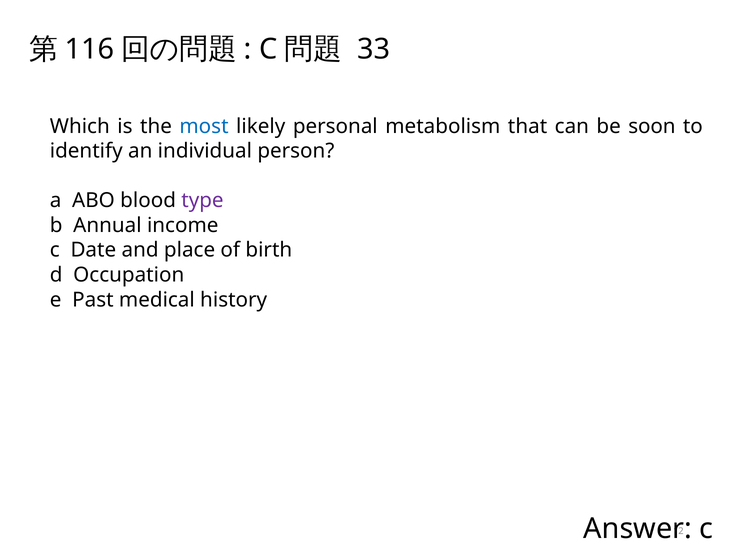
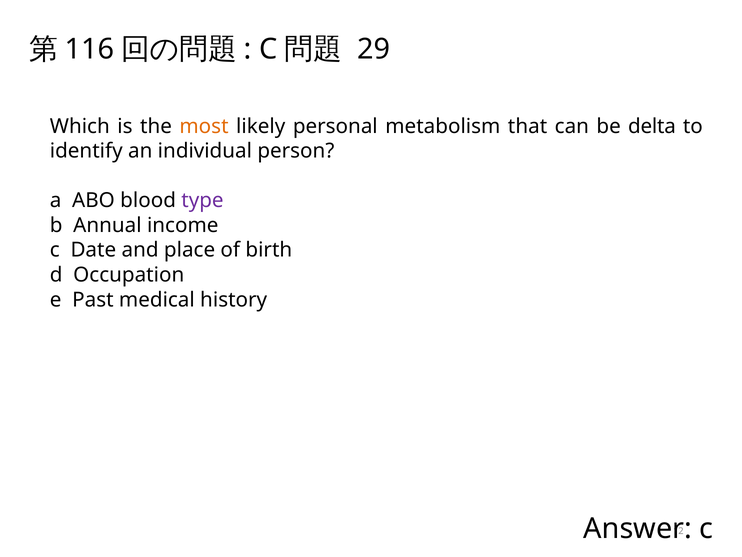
33: 33 -> 29
most colour: blue -> orange
soon: soon -> delta
